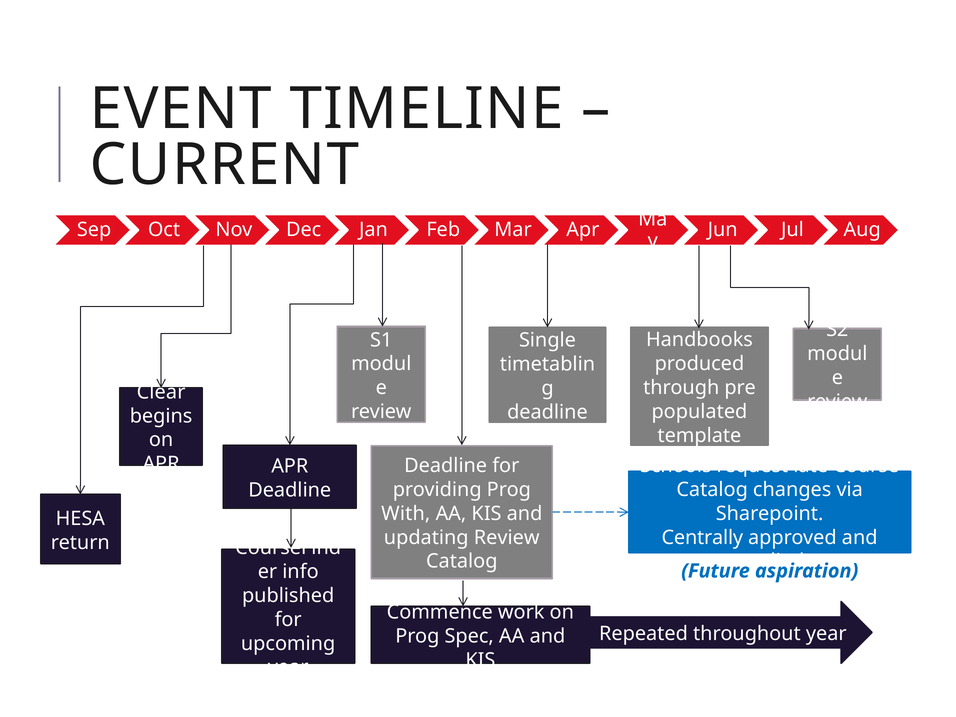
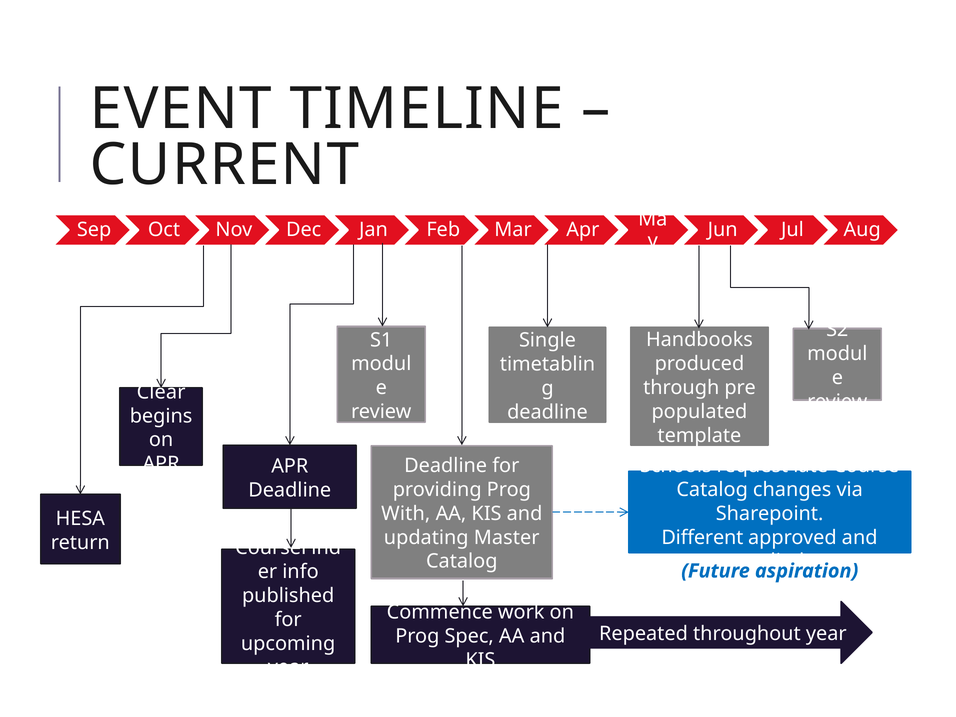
updating Review: Review -> Master
Centrally: Centrally -> Different
